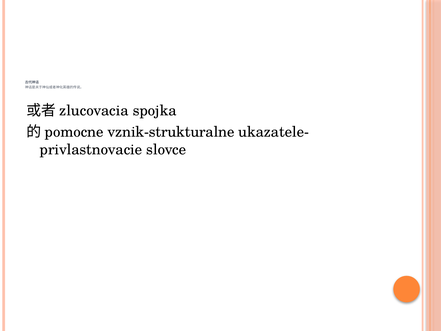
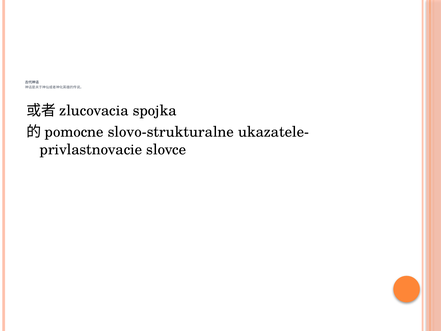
vznik-strukturalne: vznik-strukturalne -> slovo-strukturalne
